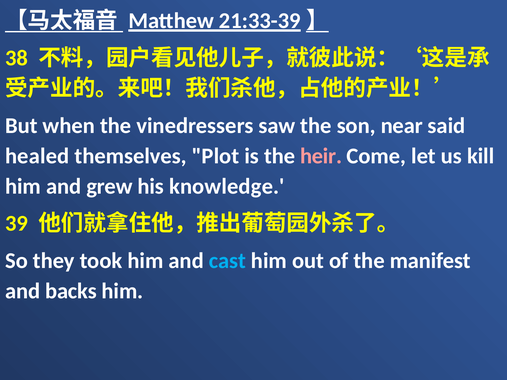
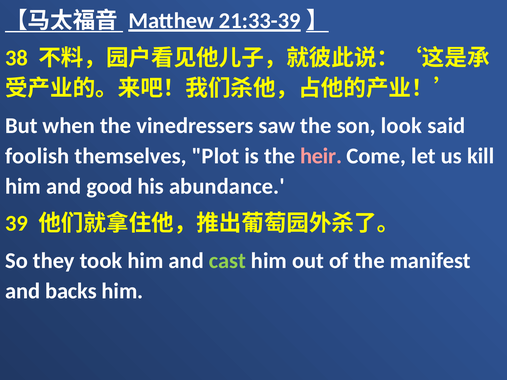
near: near -> look
healed: healed -> foolish
grew: grew -> good
knowledge: knowledge -> abundance
cast colour: light blue -> light green
